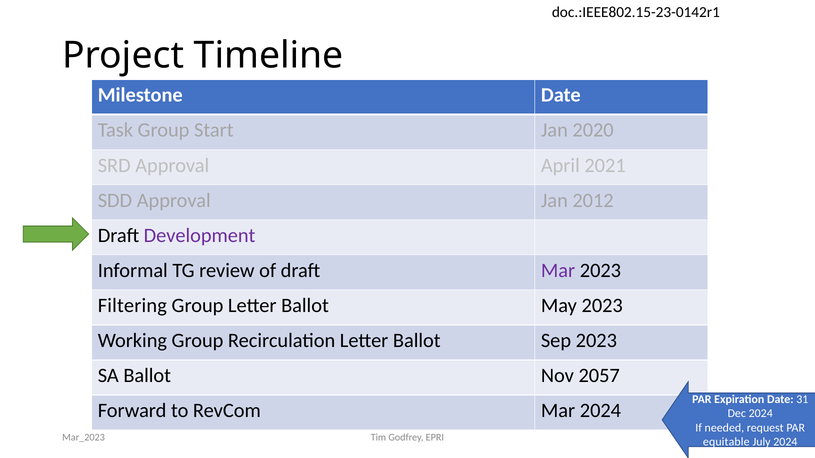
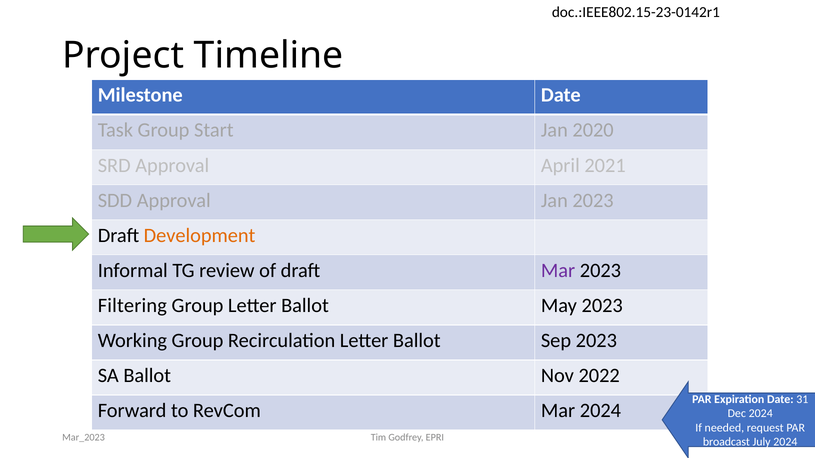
Jan 2012: 2012 -> 2023
Development colour: purple -> orange
2057: 2057 -> 2022
equitable: equitable -> broadcast
